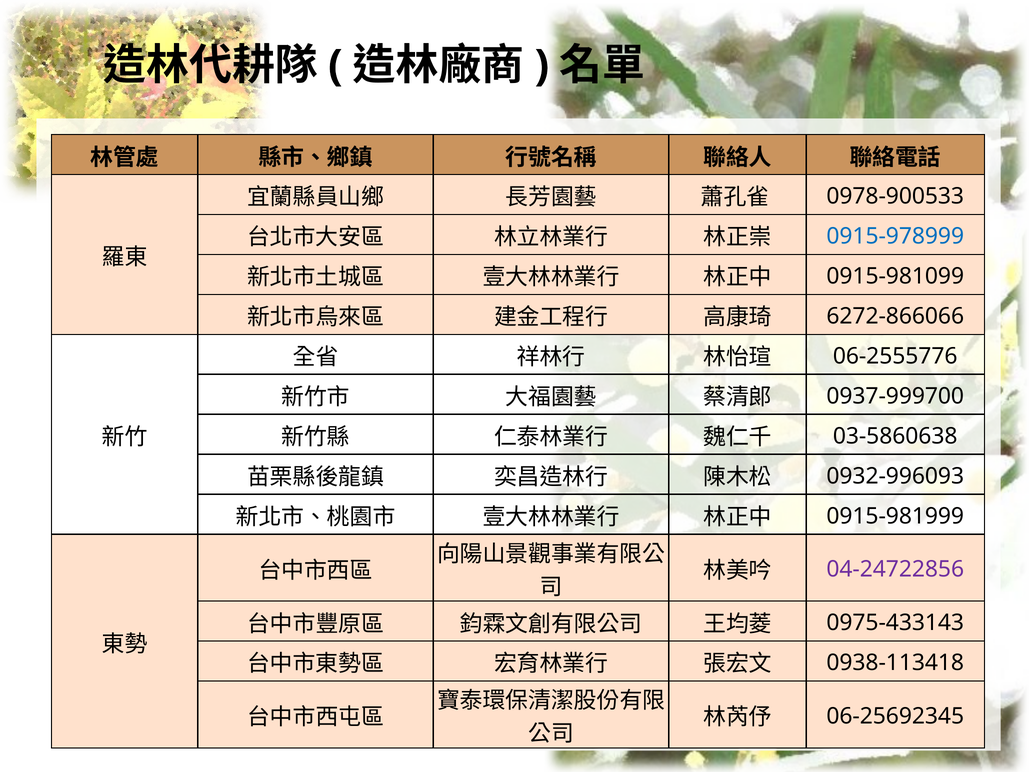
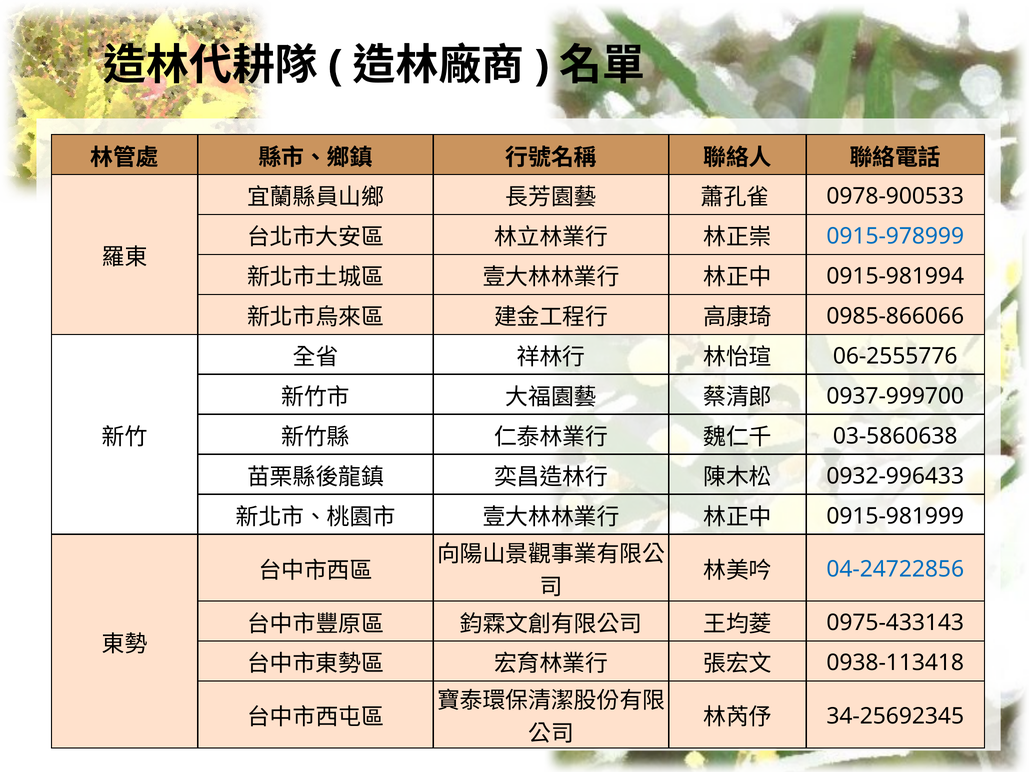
0915-981099: 0915-981099 -> 0915-981994
6272-866066: 6272-866066 -> 0985-866066
0932-996093: 0932-996093 -> 0932-996433
04-24722856 colour: purple -> blue
06-25692345: 06-25692345 -> 34-25692345
